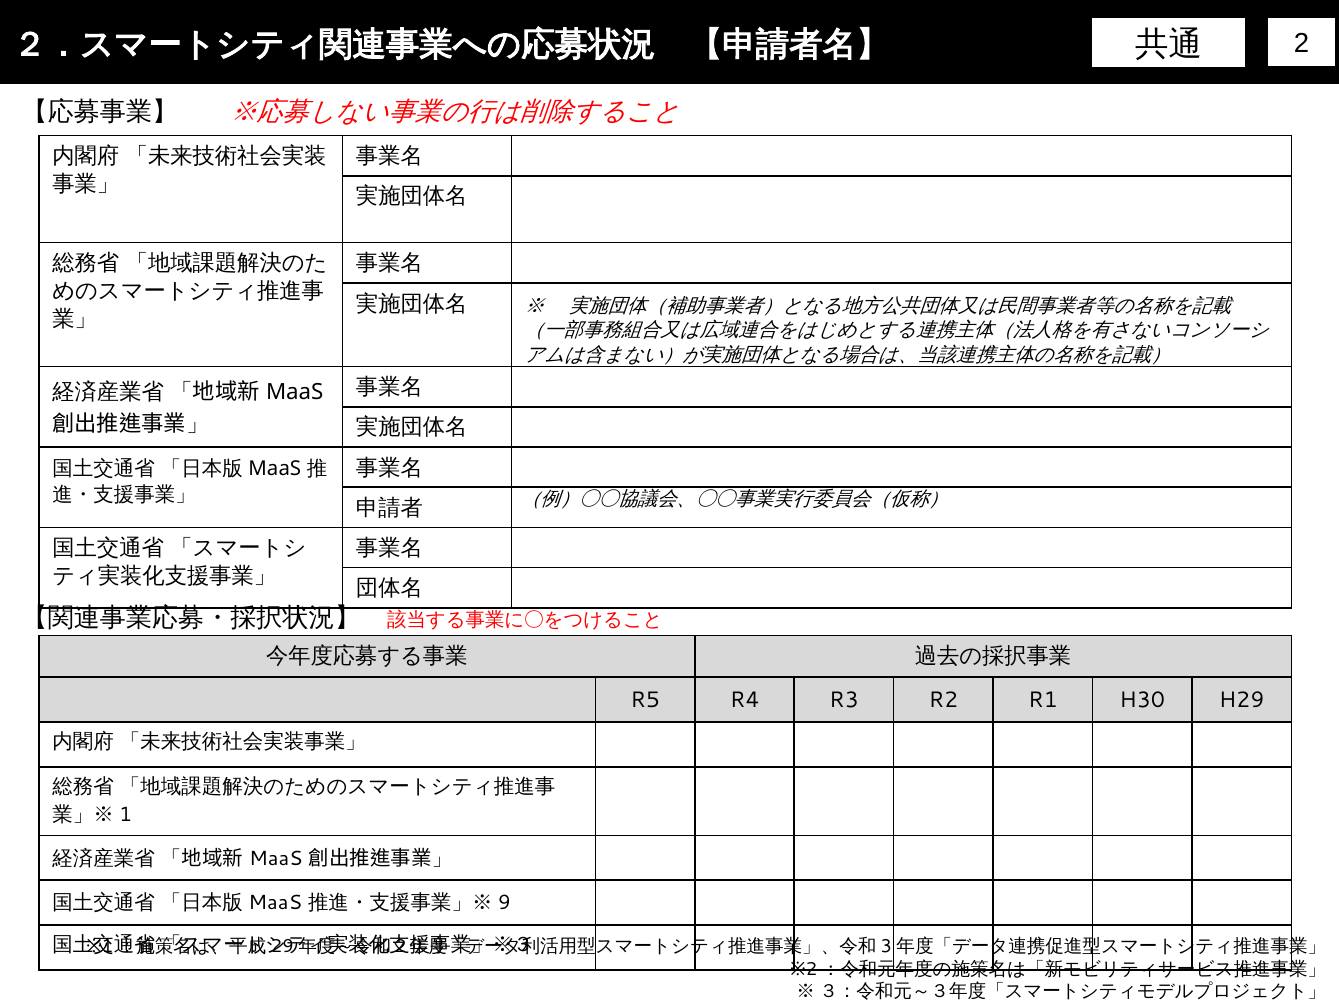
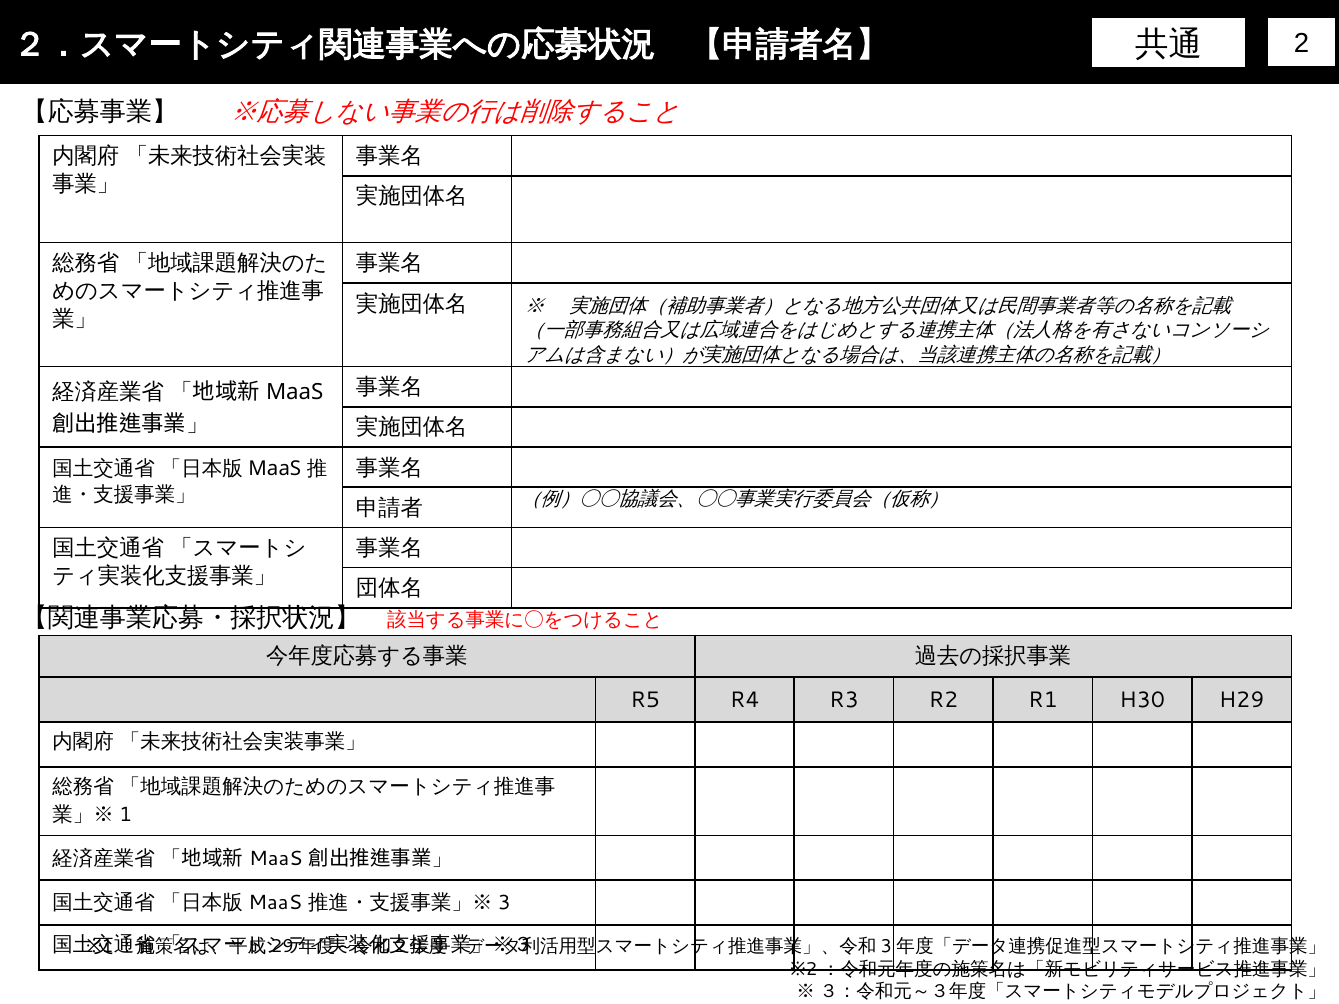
9: 9 -> 3
